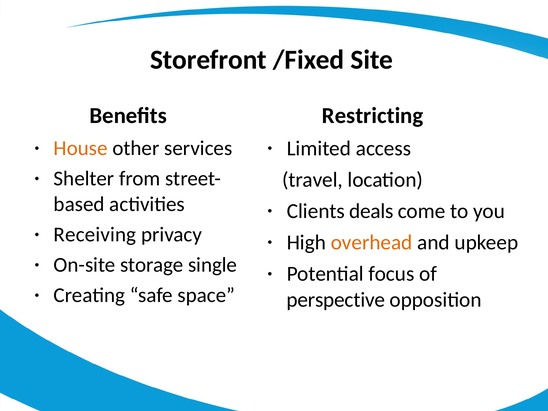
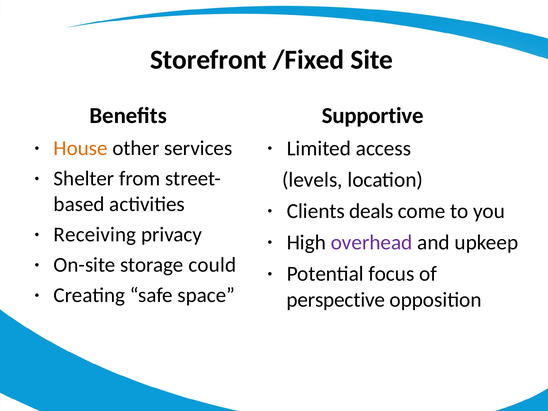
Restricting: Restricting -> Supportive
travel: travel -> levels
overhead colour: orange -> purple
single: single -> could
